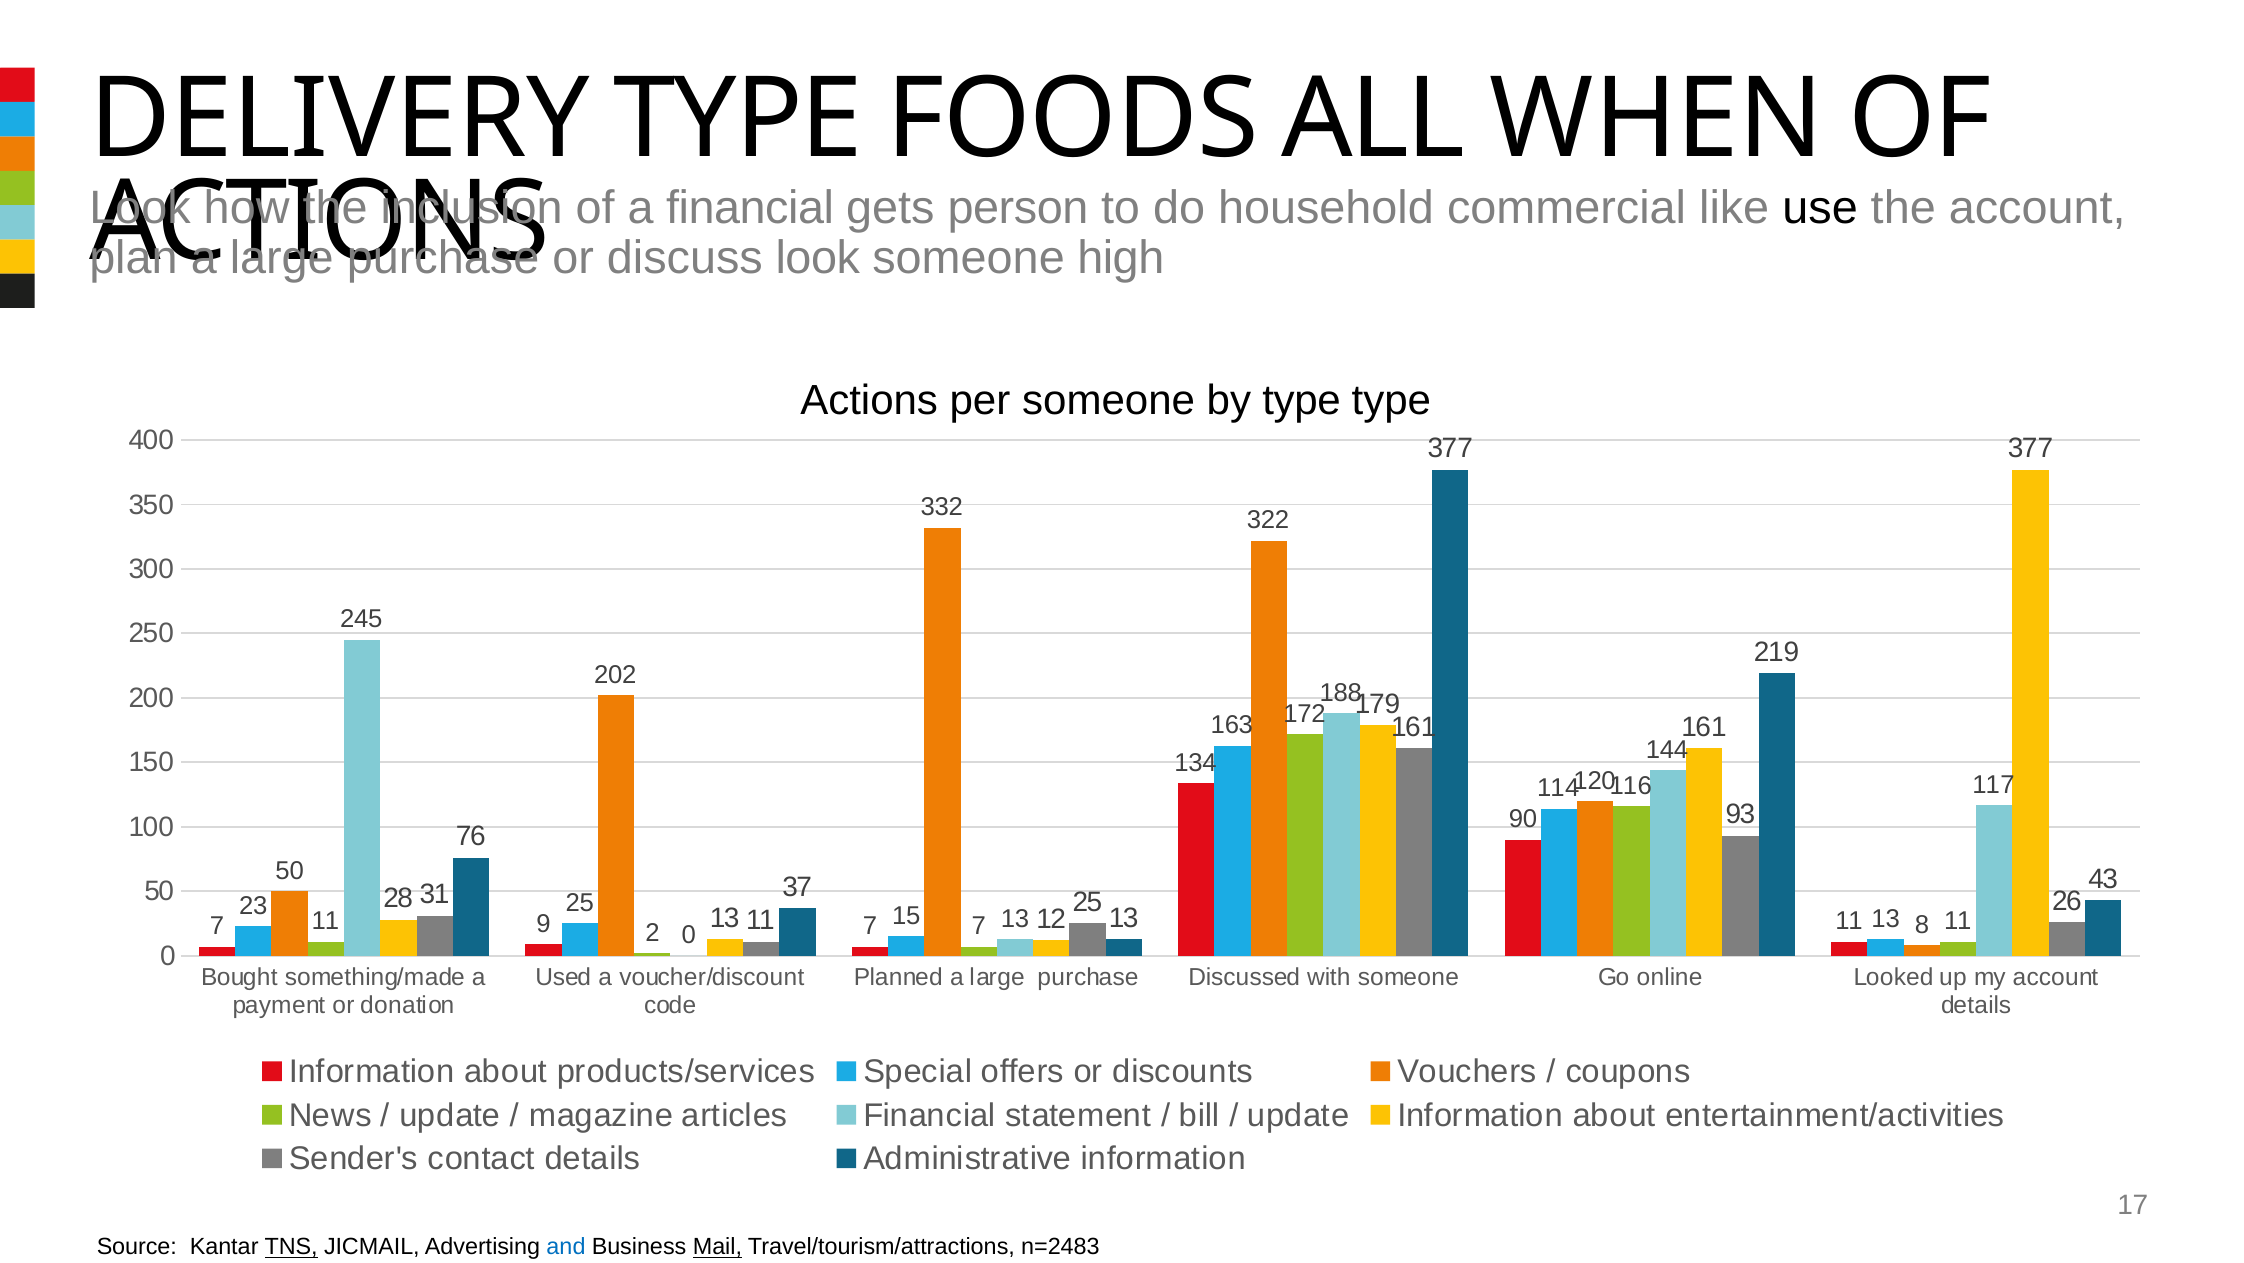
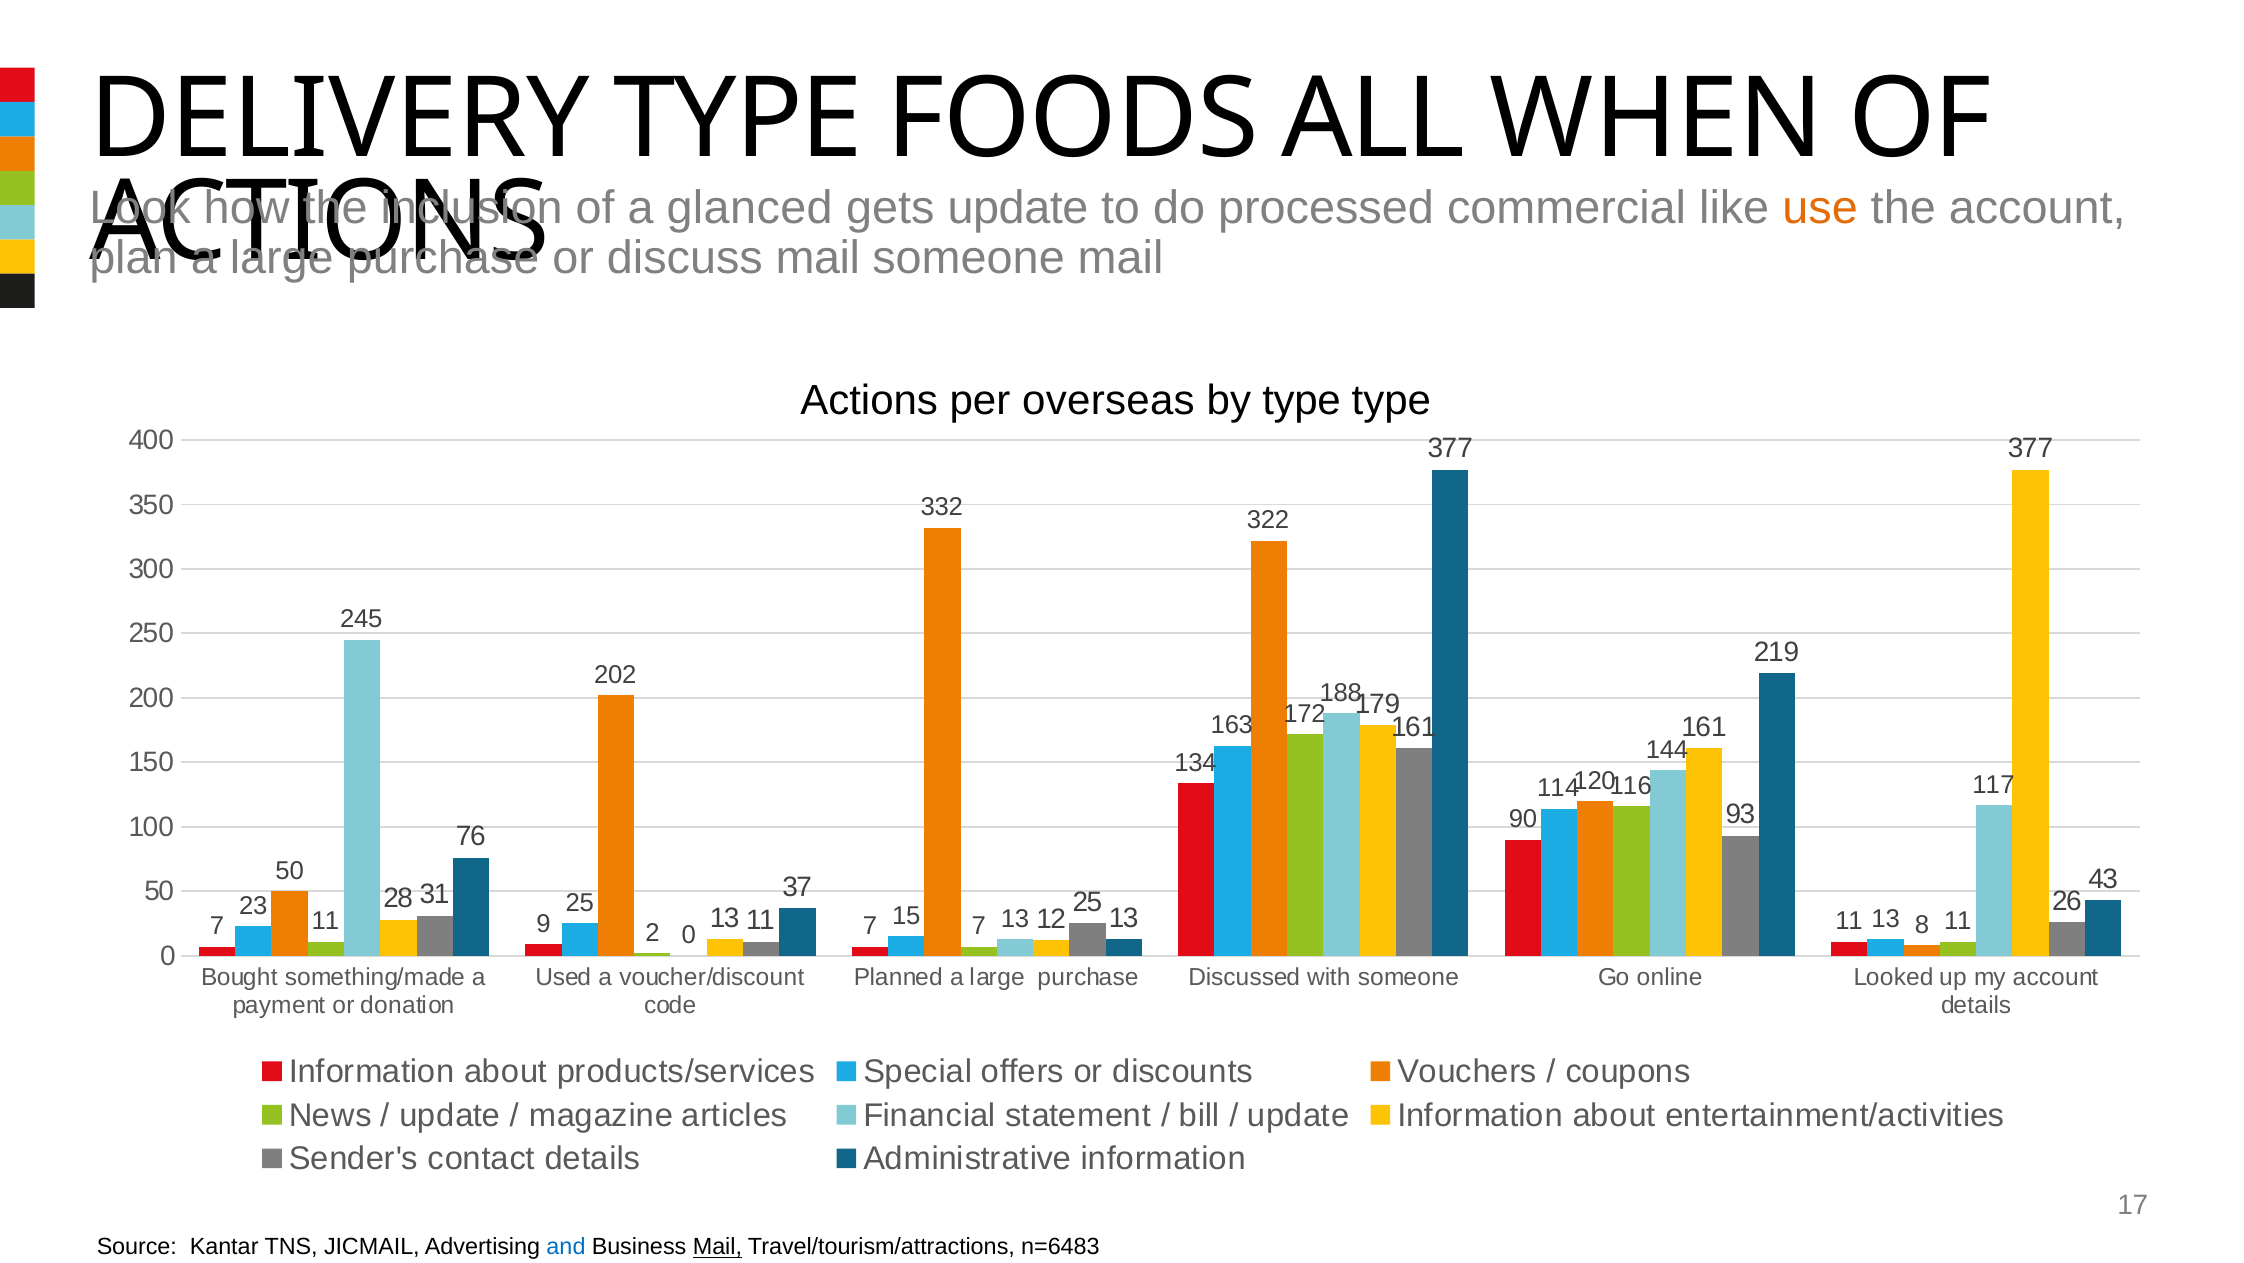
a financial: financial -> glanced
gets person: person -> update
household: household -> processed
use colour: black -> orange
discuss look: look -> mail
someone high: high -> mail
per someone: someone -> overseas
TNS underline: present -> none
n=2483: n=2483 -> n=6483
